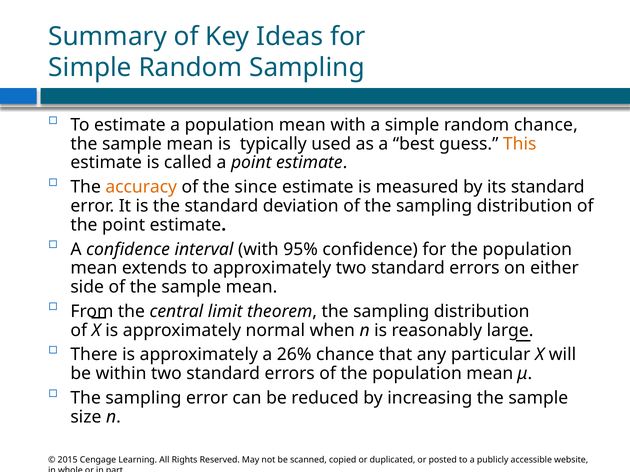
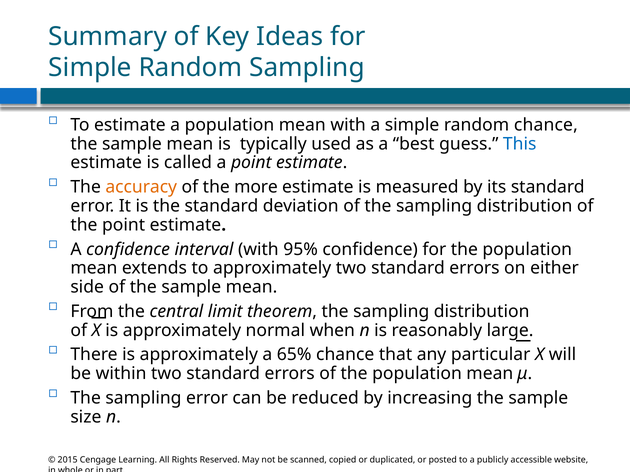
This colour: orange -> blue
since: since -> more
26%: 26% -> 65%
